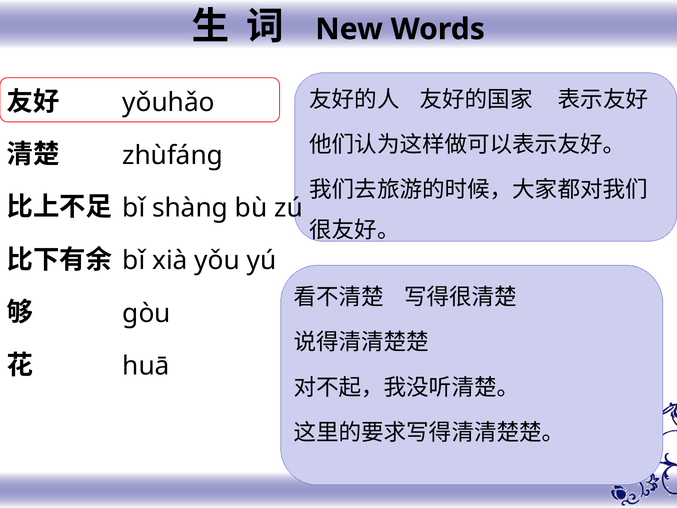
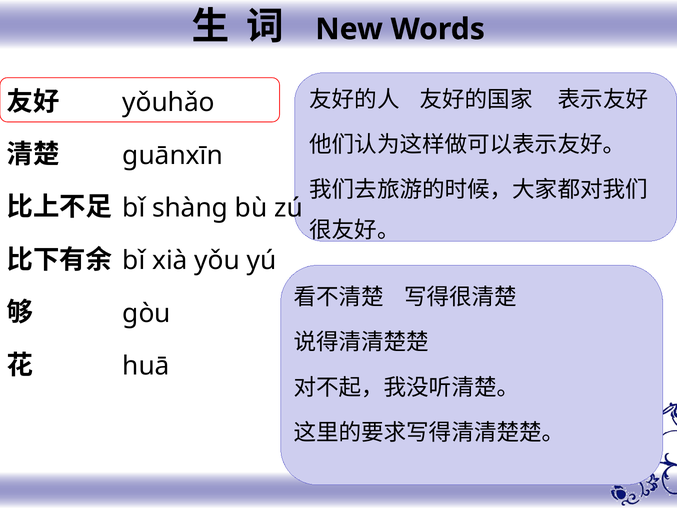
zhùfáng: zhùfáng -> guānxīn
